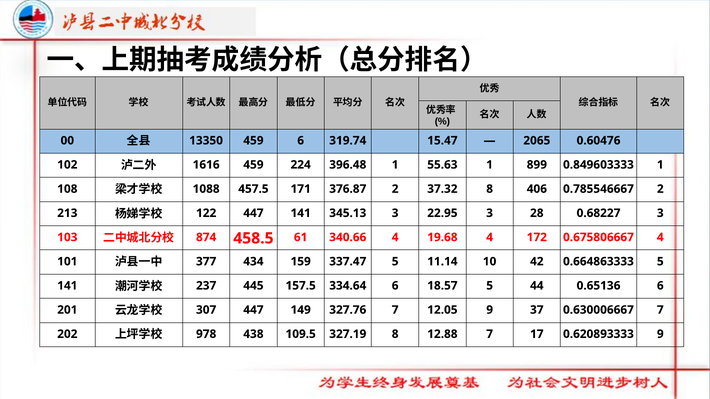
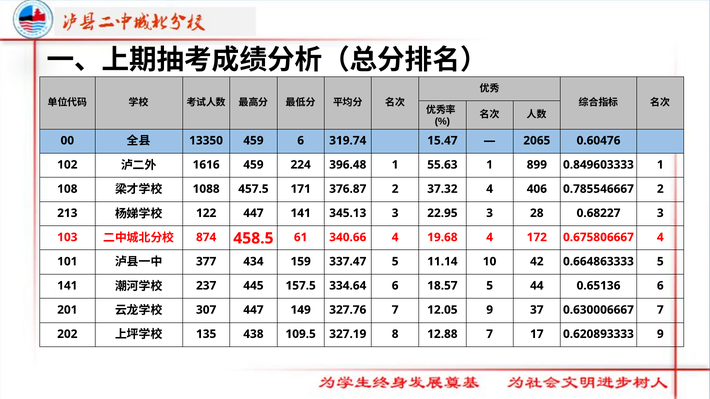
37.32 8: 8 -> 4
978: 978 -> 135
